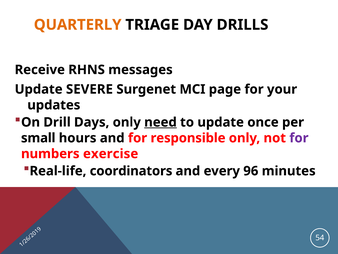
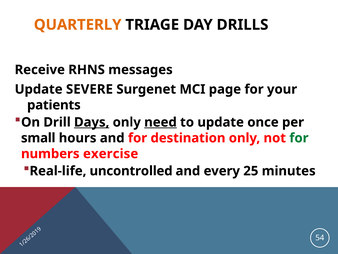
updates: updates -> patients
Days underline: none -> present
responsible: responsible -> destination
for at (299, 138) colour: purple -> green
coordinators: coordinators -> uncontrolled
96: 96 -> 25
